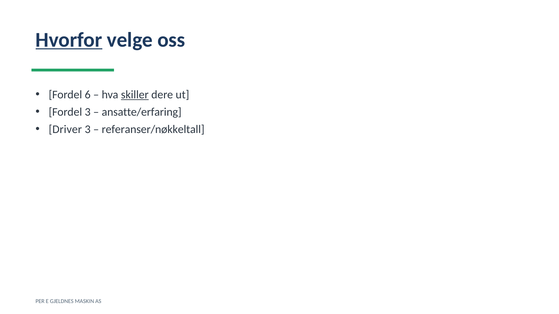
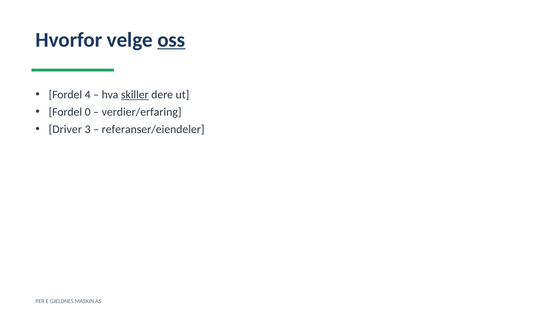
Hvorfor underline: present -> none
oss underline: none -> present
6: 6 -> 4
Fordel 3: 3 -> 0
ansatte/erfaring: ansatte/erfaring -> verdier/erfaring
referanser/nøkkeltall: referanser/nøkkeltall -> referanser/eiendeler
